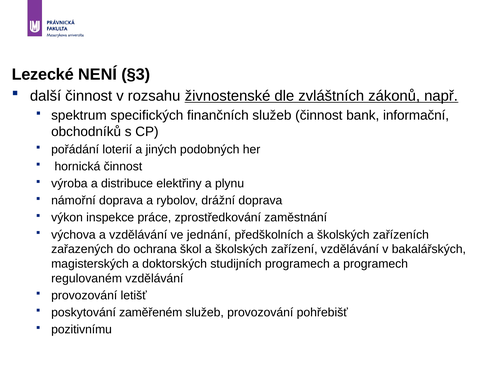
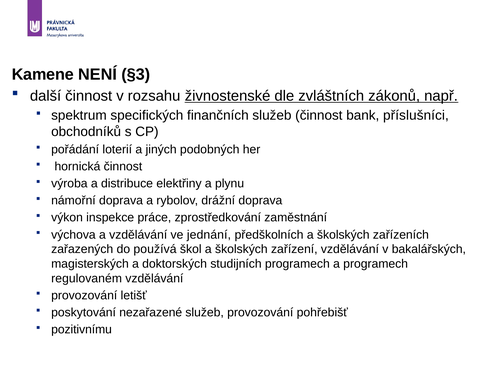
Lezecké: Lezecké -> Kamene
informační: informační -> příslušníci
ochrana: ochrana -> používá
zaměřeném: zaměřeném -> nezařazené
